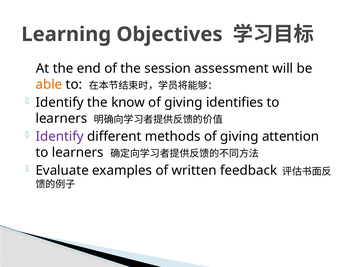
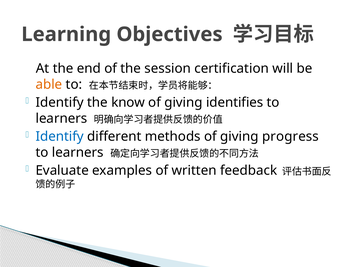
assessment: assessment -> certification
Identify at (60, 136) colour: purple -> blue
attention: attention -> progress
